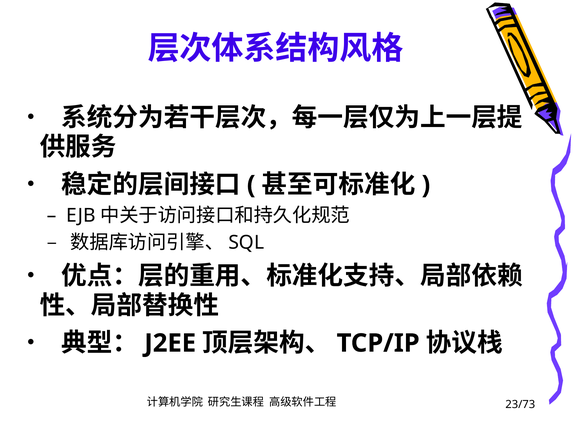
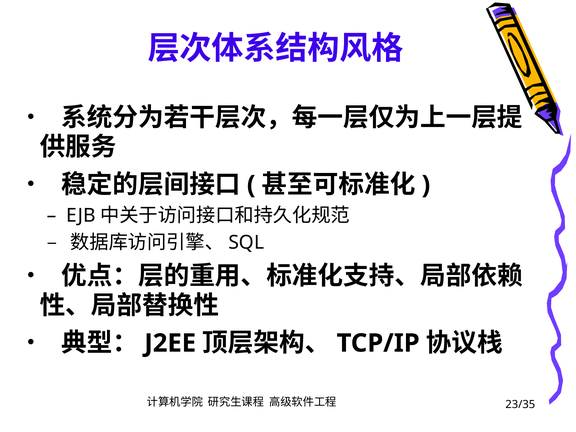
23/73: 23/73 -> 23/35
